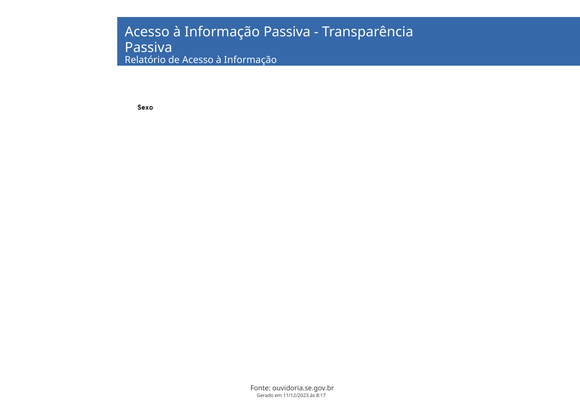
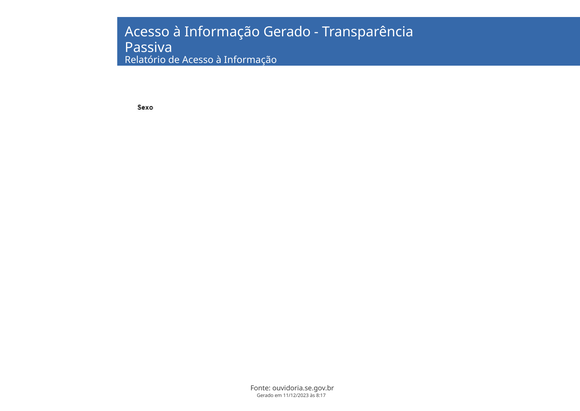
Informação Passiva: Passiva -> Gerado
